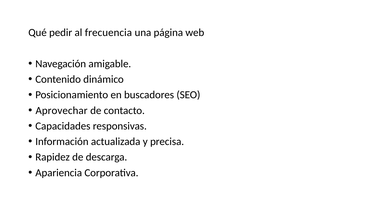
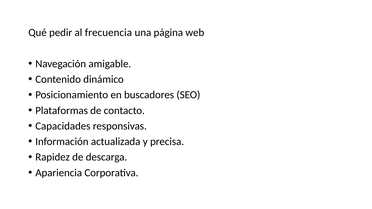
Aprovechar: Aprovechar -> Plataformas
